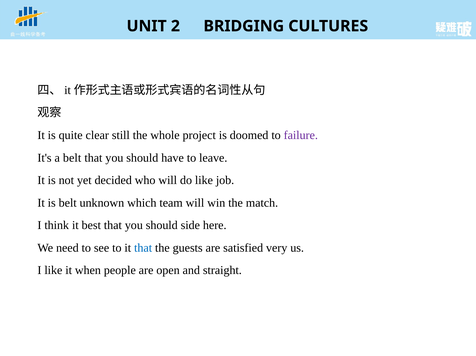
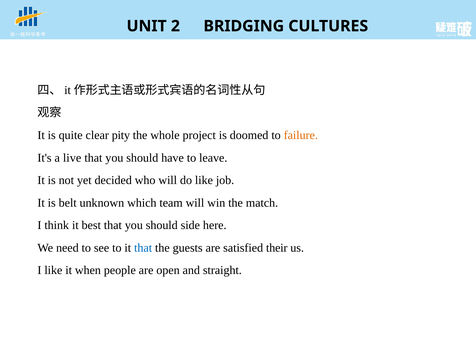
still: still -> pity
failure colour: purple -> orange
a belt: belt -> live
very: very -> their
